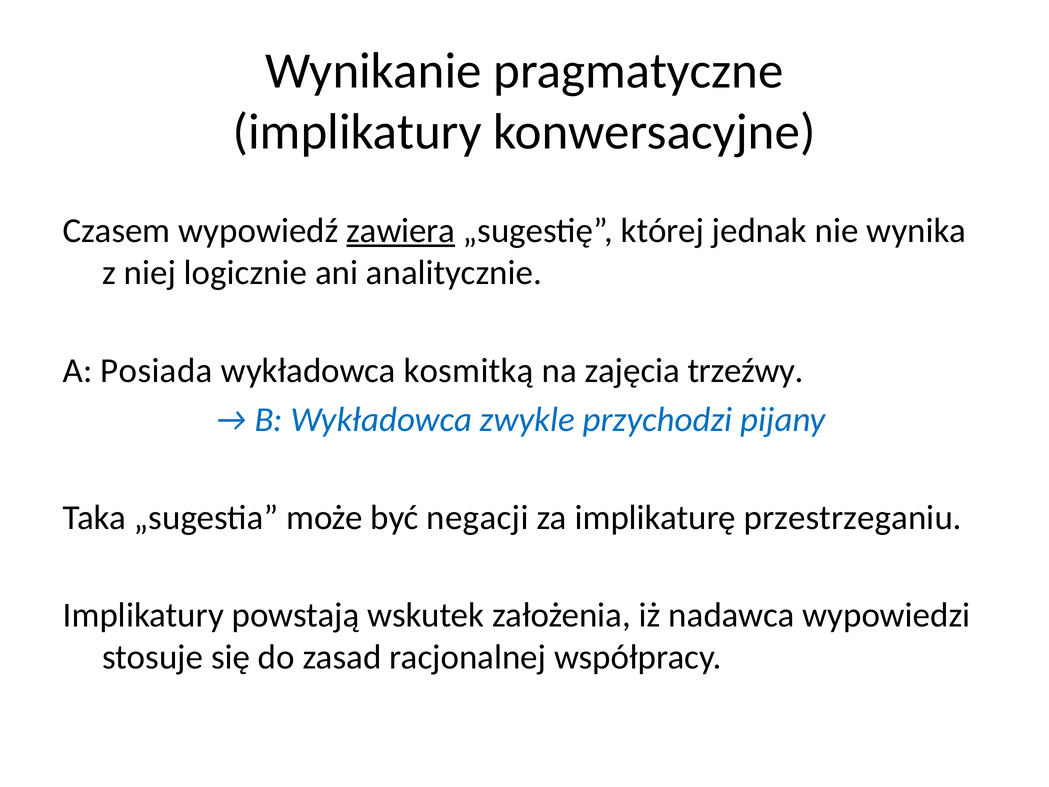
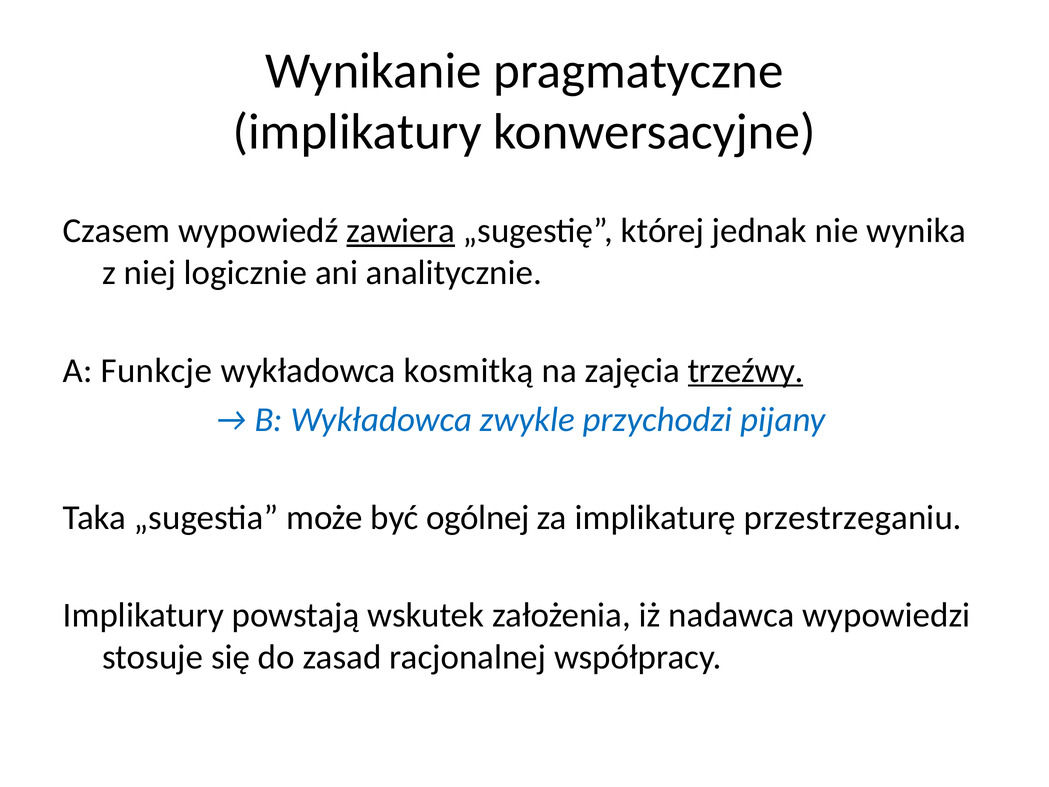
Posiada: Posiada -> Funkcje
trzeźwy underline: none -> present
negacji: negacji -> ogólnej
